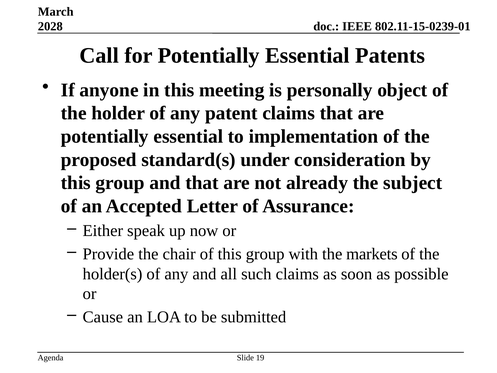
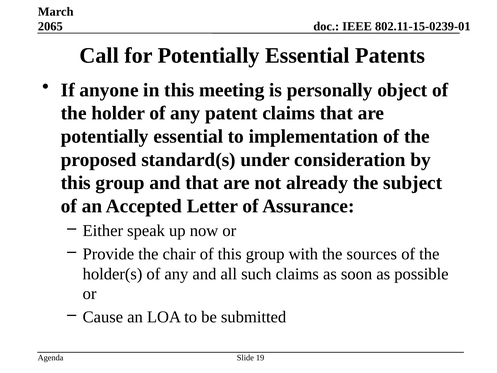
2028: 2028 -> 2065
markets: markets -> sources
